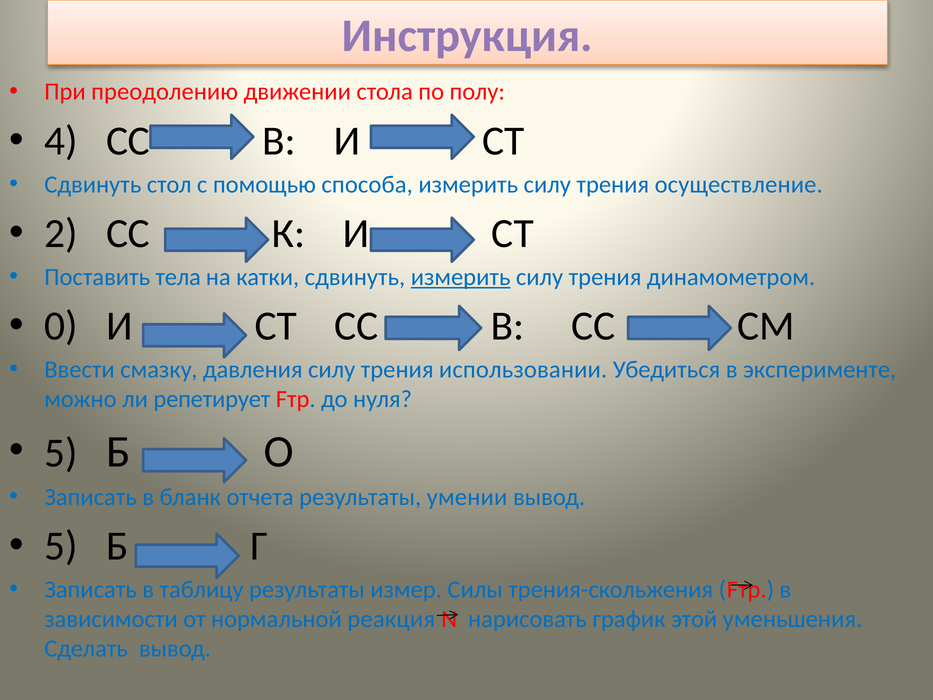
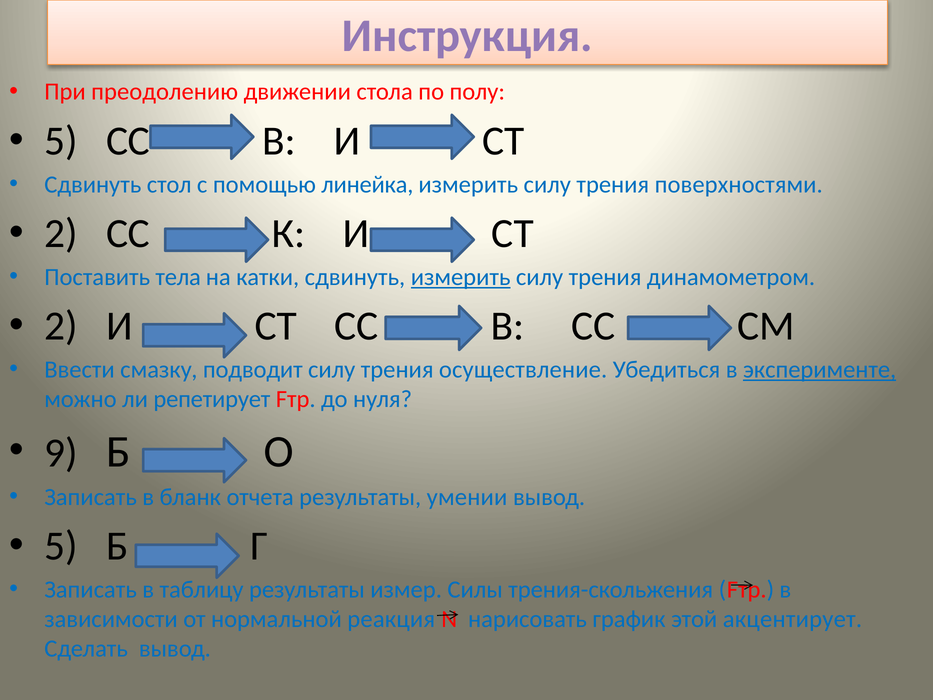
4 at (61, 141): 4 -> 5
способа: способа -> линейка
осуществление: осуществление -> поверхностями
0 at (61, 326): 0 -> 2
давления: давления -> подводит
использовании: использовании -> осуществление
эксперименте underline: none -> present
5 at (61, 453): 5 -> 9
уменьшения: уменьшения -> акцентирует
